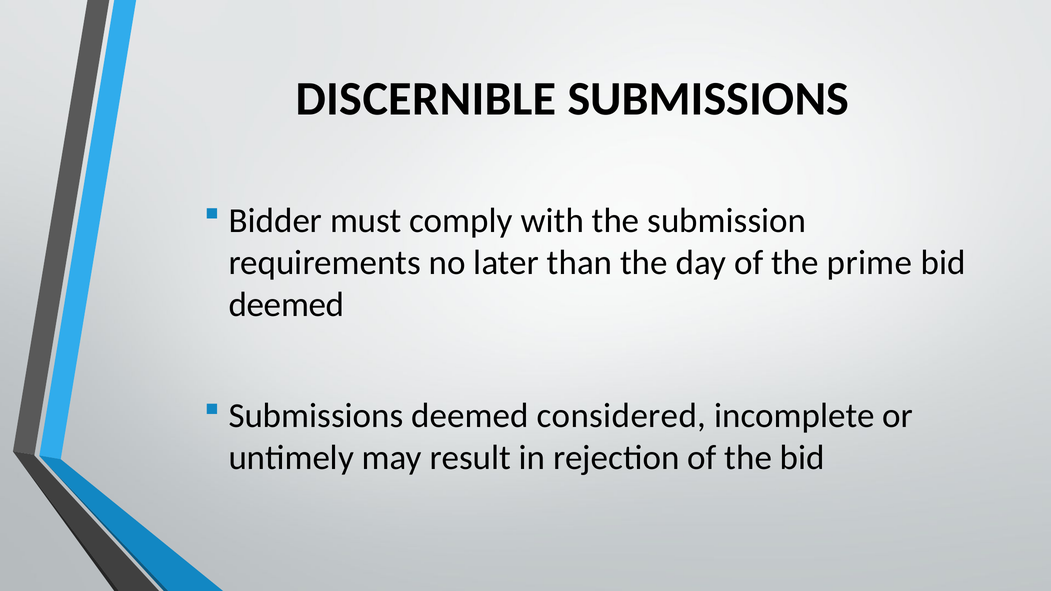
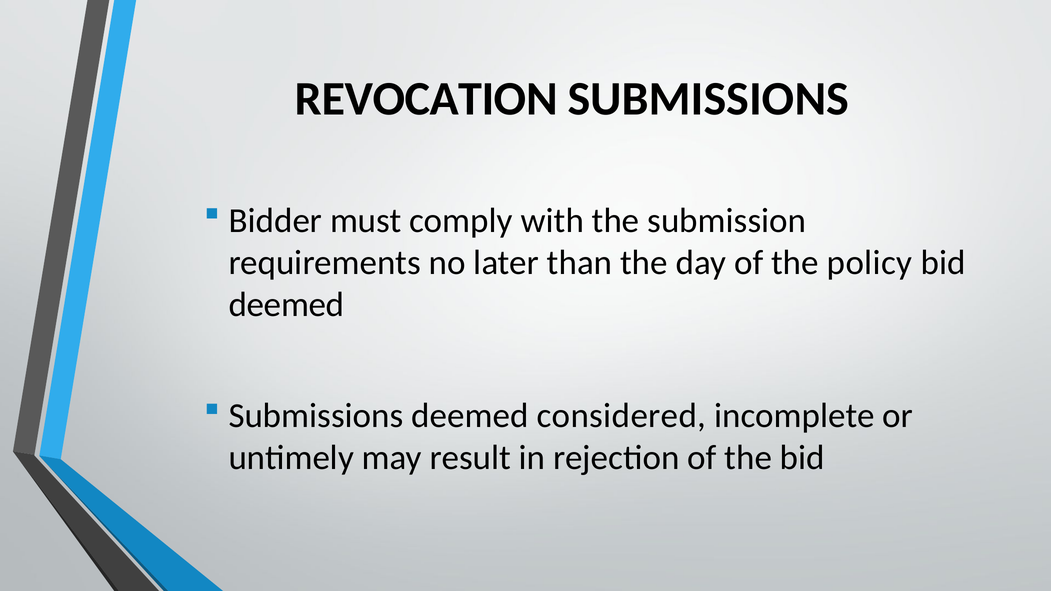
DISCERNIBLE: DISCERNIBLE -> REVOCATION
prime: prime -> policy
